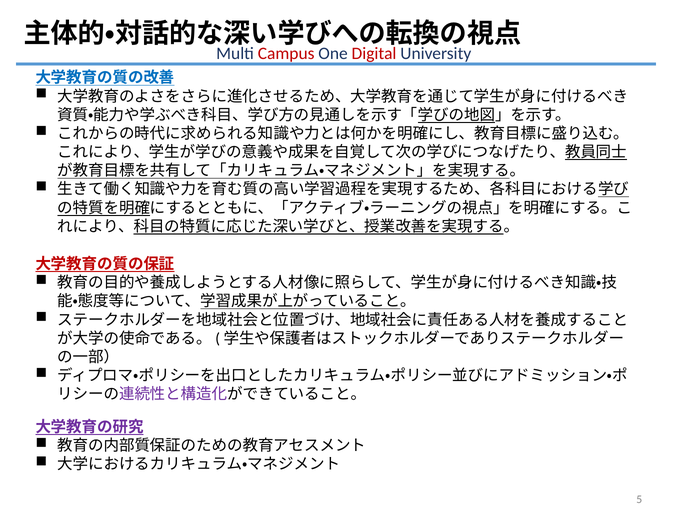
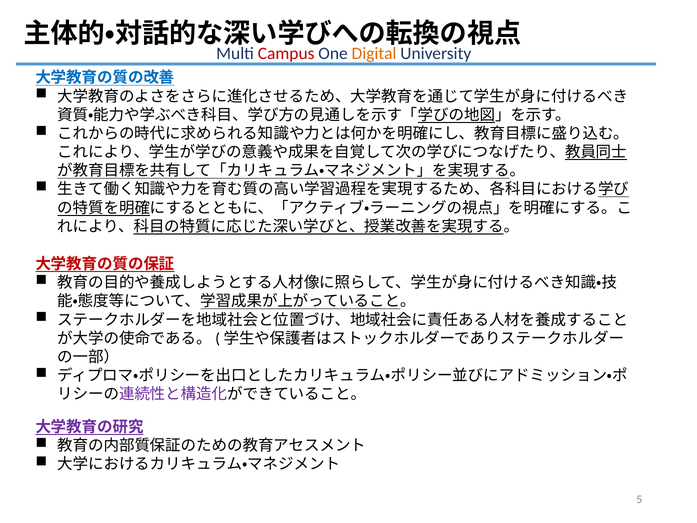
Digital colour: red -> orange
